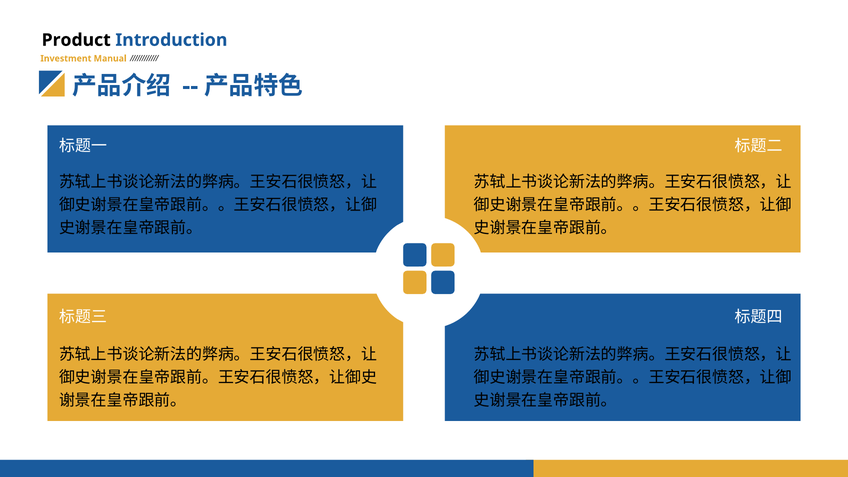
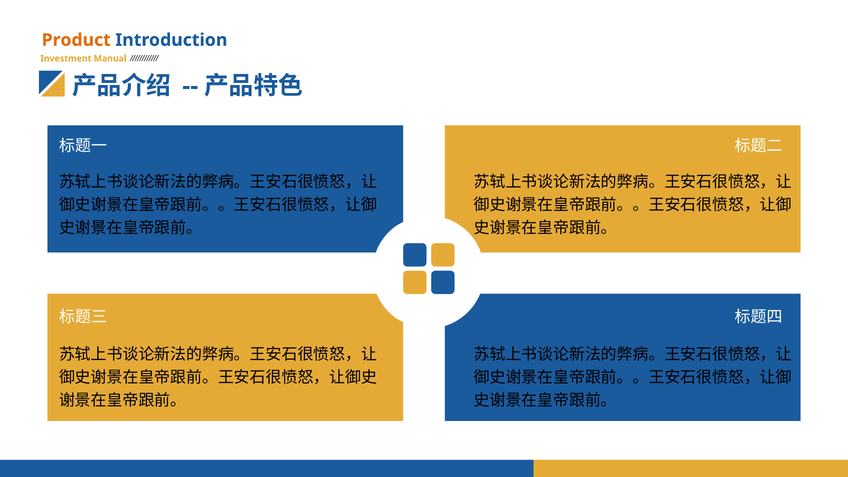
Product colour: black -> orange
